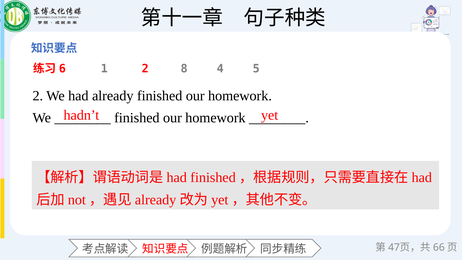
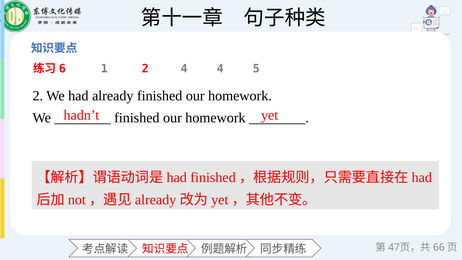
2 8: 8 -> 4
